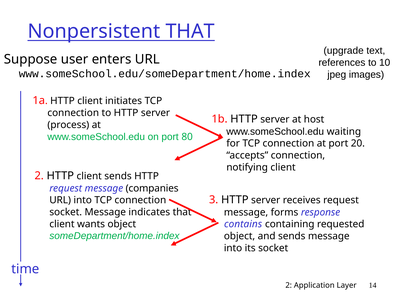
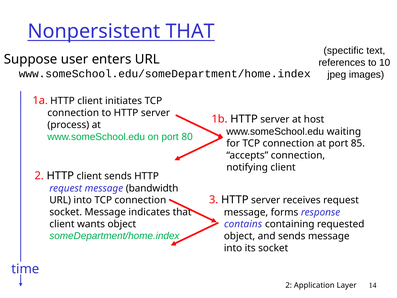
upgrade: upgrade -> spectific
20: 20 -> 85
companies: companies -> bandwidth
